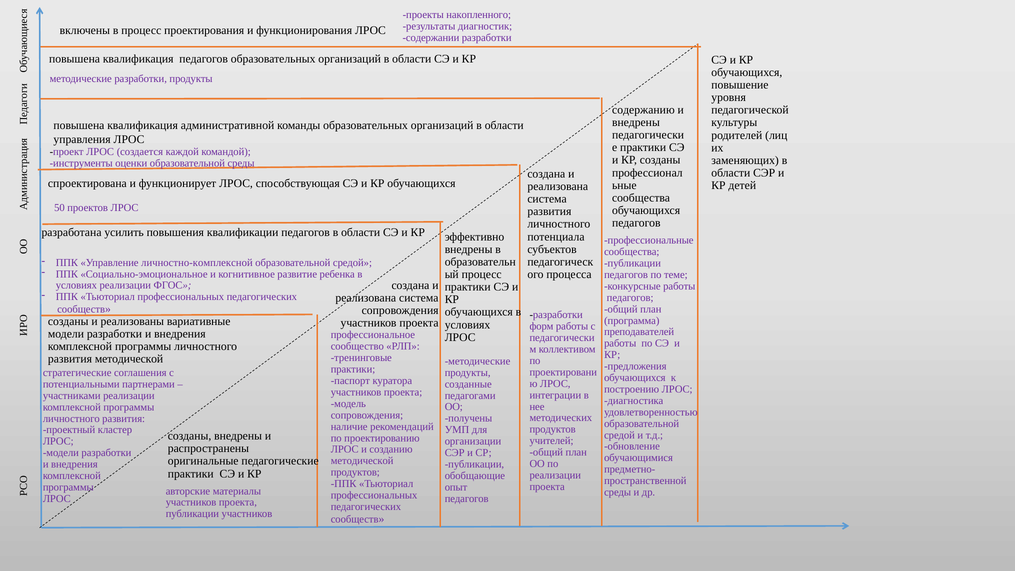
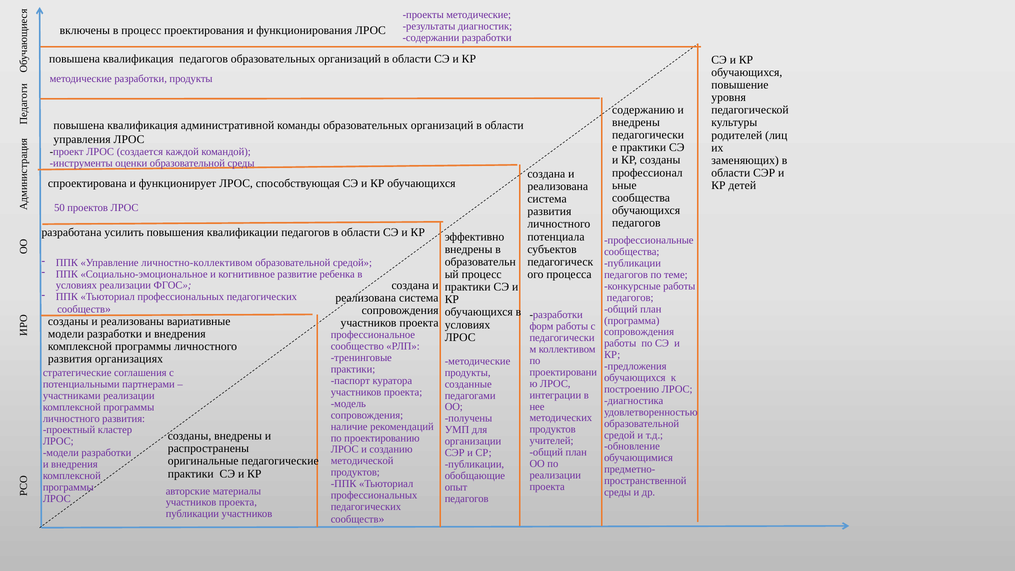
проекты накопленного: накопленного -> методические
личностно-комплексной: личностно-комплексной -> личностно-коллективом
преподавателей at (639, 332): преподавателей -> сопровождения
развития методической: методической -> организациях
